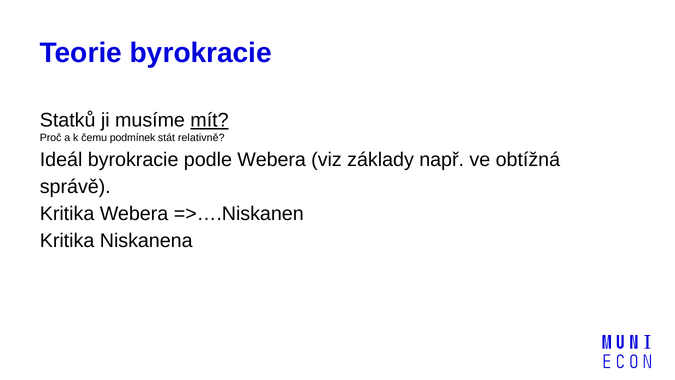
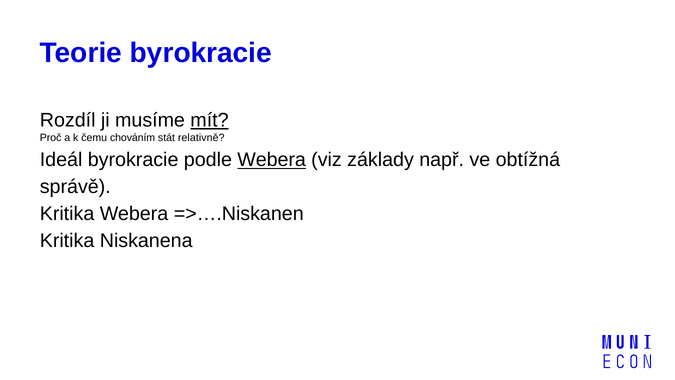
Statků: Statků -> Rozdíl
podmínek: podmínek -> chováním
Webera at (272, 160) underline: none -> present
